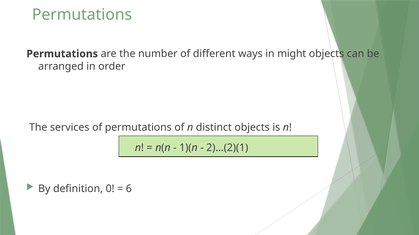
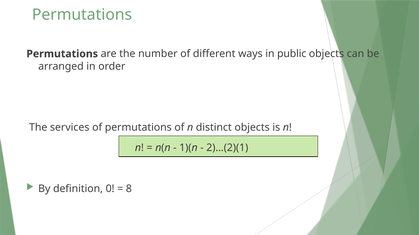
might: might -> public
6: 6 -> 8
